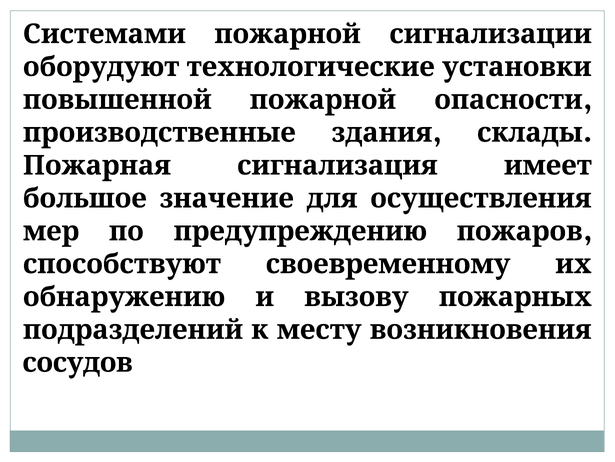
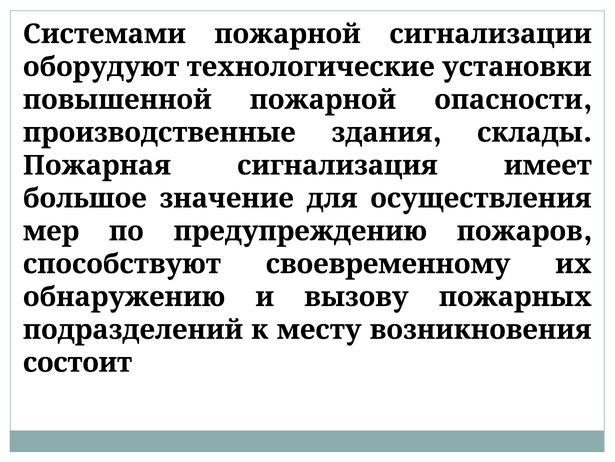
сосудов: сосудов -> состоит
